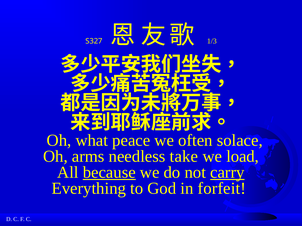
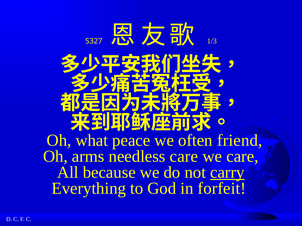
solace: solace -> friend
needless take: take -> care
we load: load -> care
because underline: present -> none
